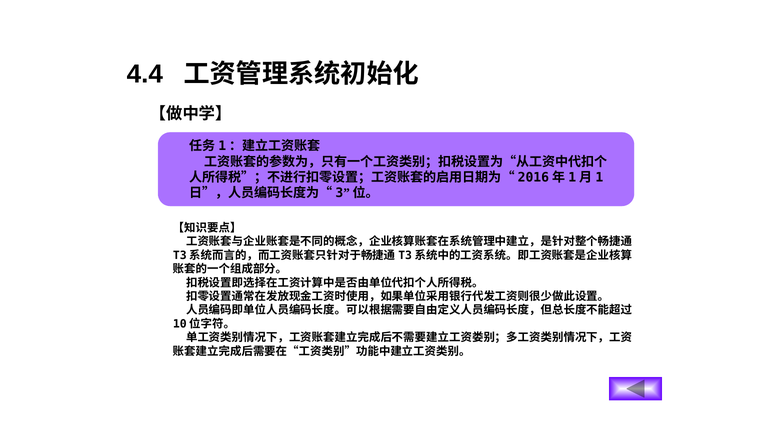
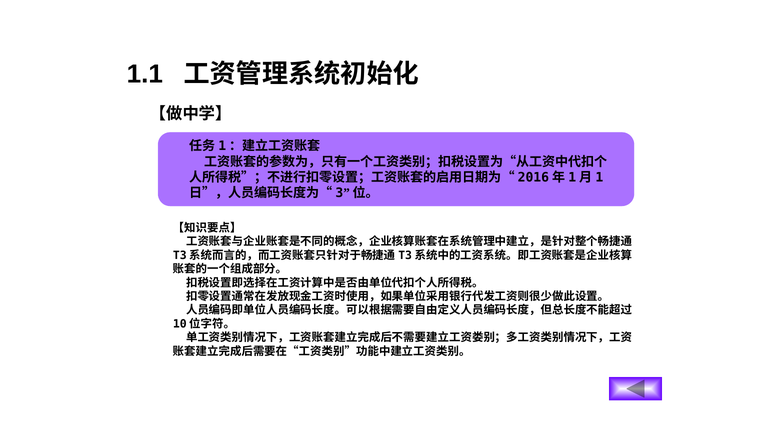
4.4: 4.4 -> 1.1
